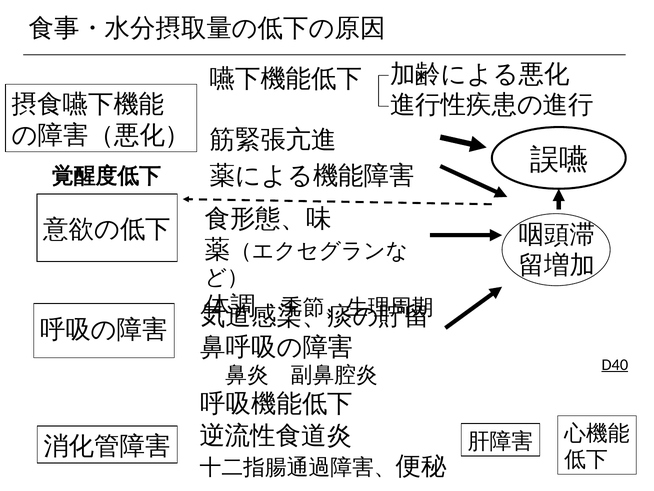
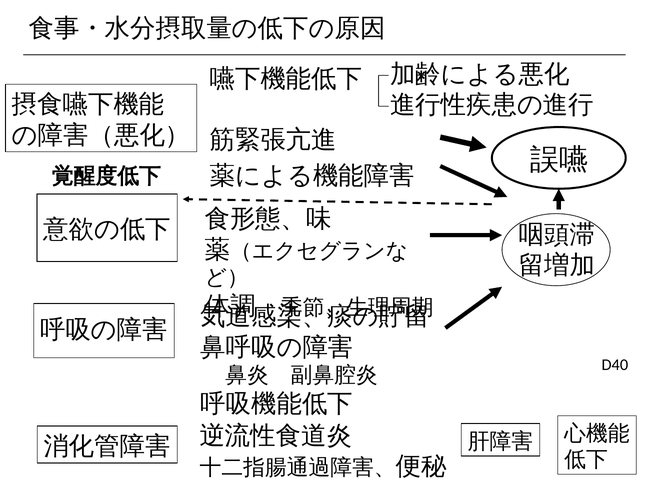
D40 underline: present -> none
